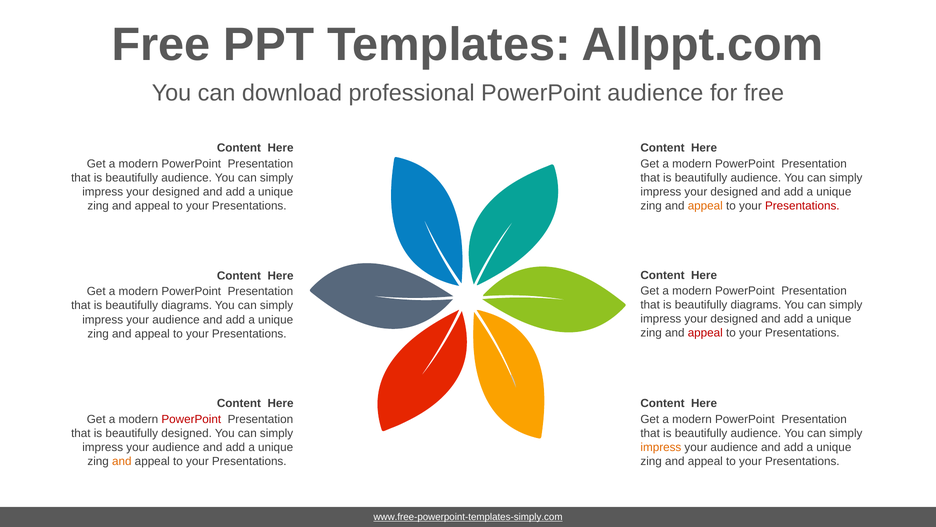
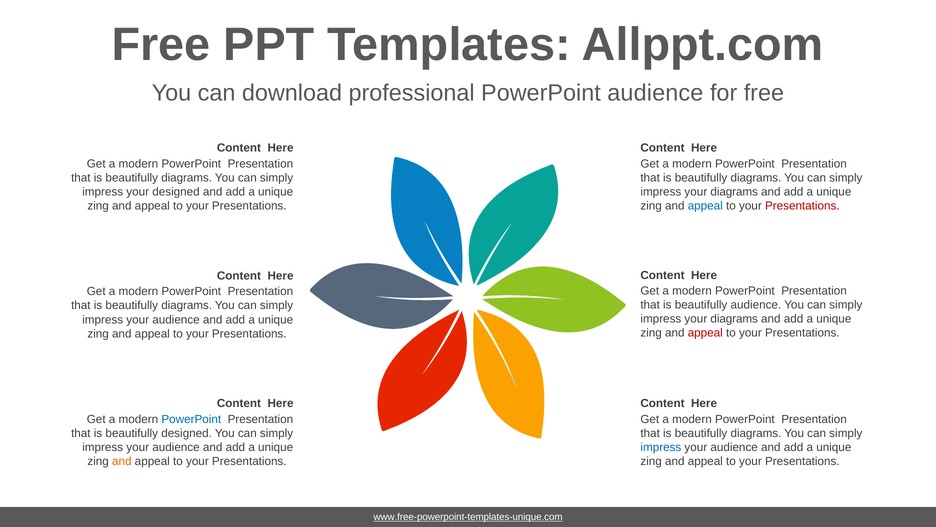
audience at (187, 178): audience -> diagrams
audience at (756, 178): audience -> diagrams
designed at (734, 192): designed -> diagrams
appeal at (705, 206) colour: orange -> blue
diagrams at (756, 305): diagrams -> audience
designed at (734, 319): designed -> diagrams
PowerPoint at (191, 419) colour: red -> blue
audience at (756, 433): audience -> diagrams
impress at (661, 447) colour: orange -> blue
www.free-powerpoint-templates-simply.com: www.free-powerpoint-templates-simply.com -> www.free-powerpoint-templates-unique.com
